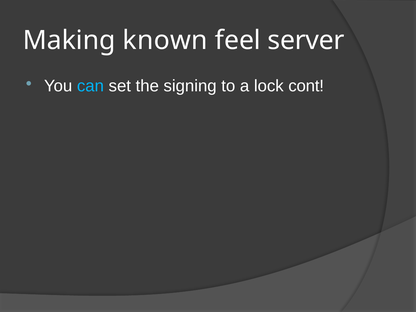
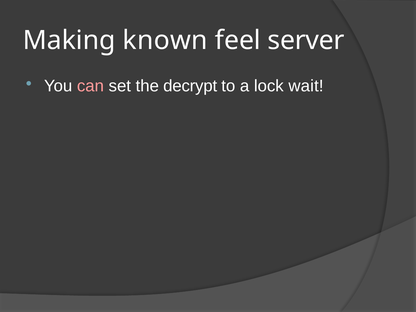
can colour: light blue -> pink
signing: signing -> decrypt
cont: cont -> wait
